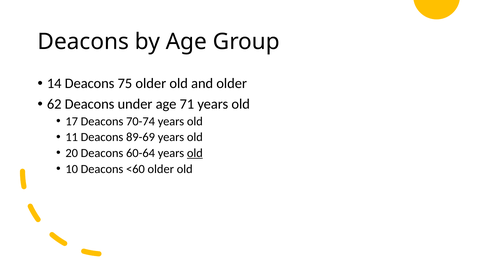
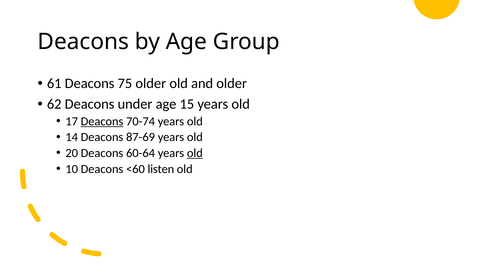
14: 14 -> 61
71: 71 -> 15
Deacons at (102, 121) underline: none -> present
11: 11 -> 14
89-69: 89-69 -> 87-69
<60 older: older -> listen
